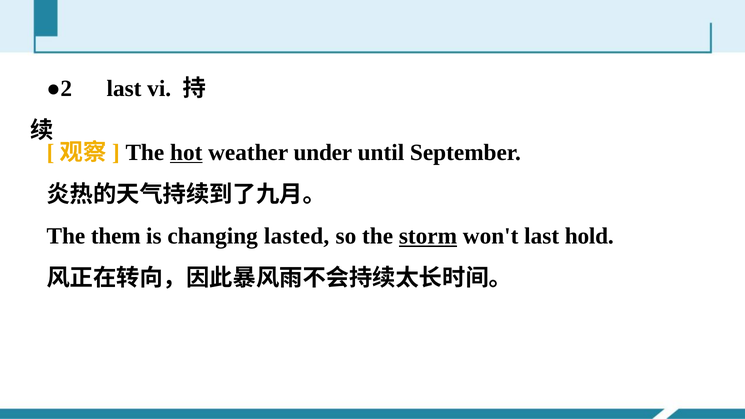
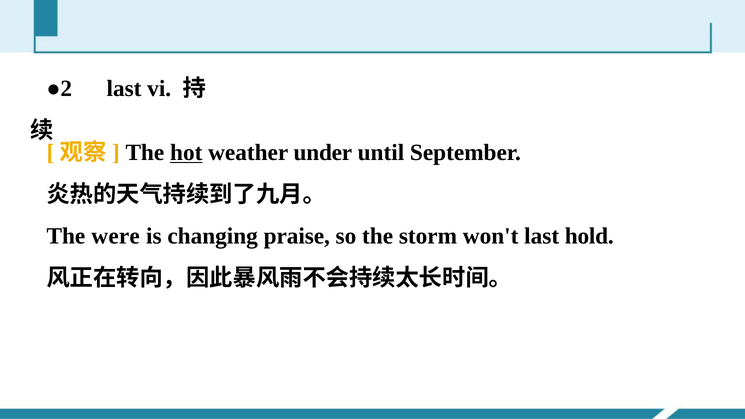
them: them -> were
lasted: lasted -> praise
storm underline: present -> none
